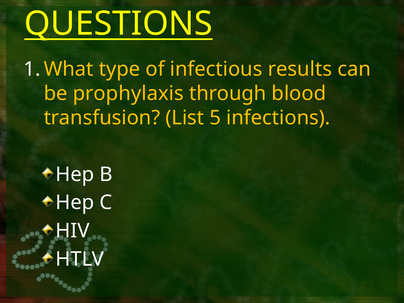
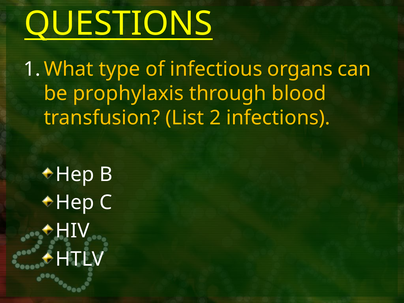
results: results -> organs
5: 5 -> 2
